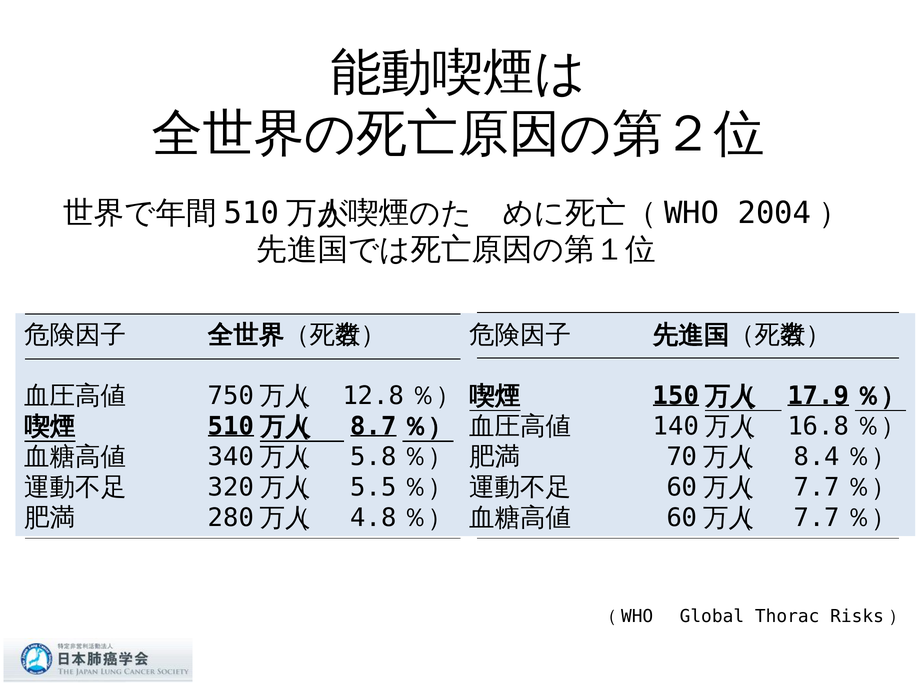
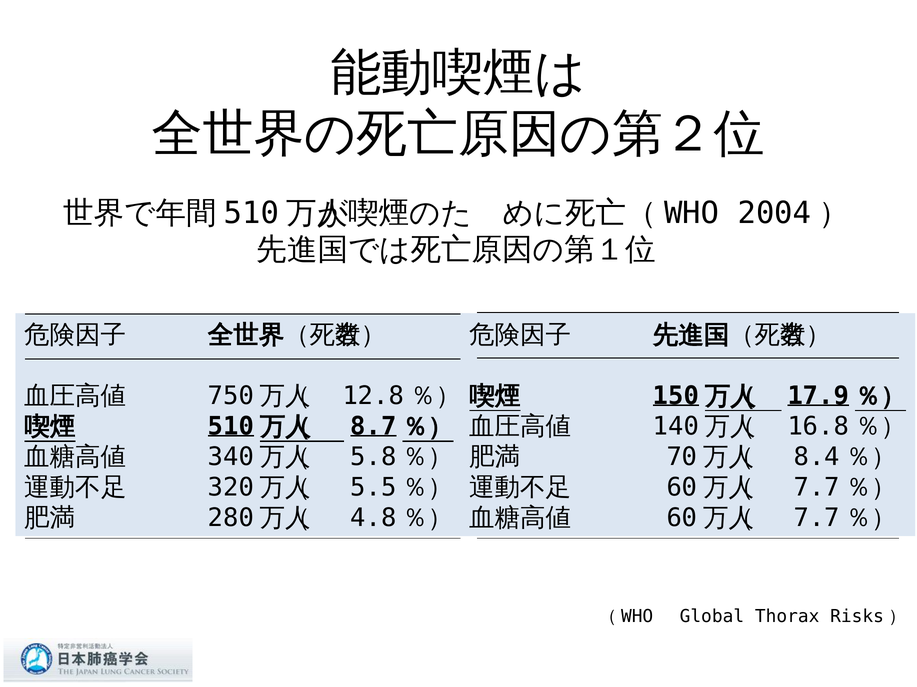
Thorac: Thorac -> Thorax
